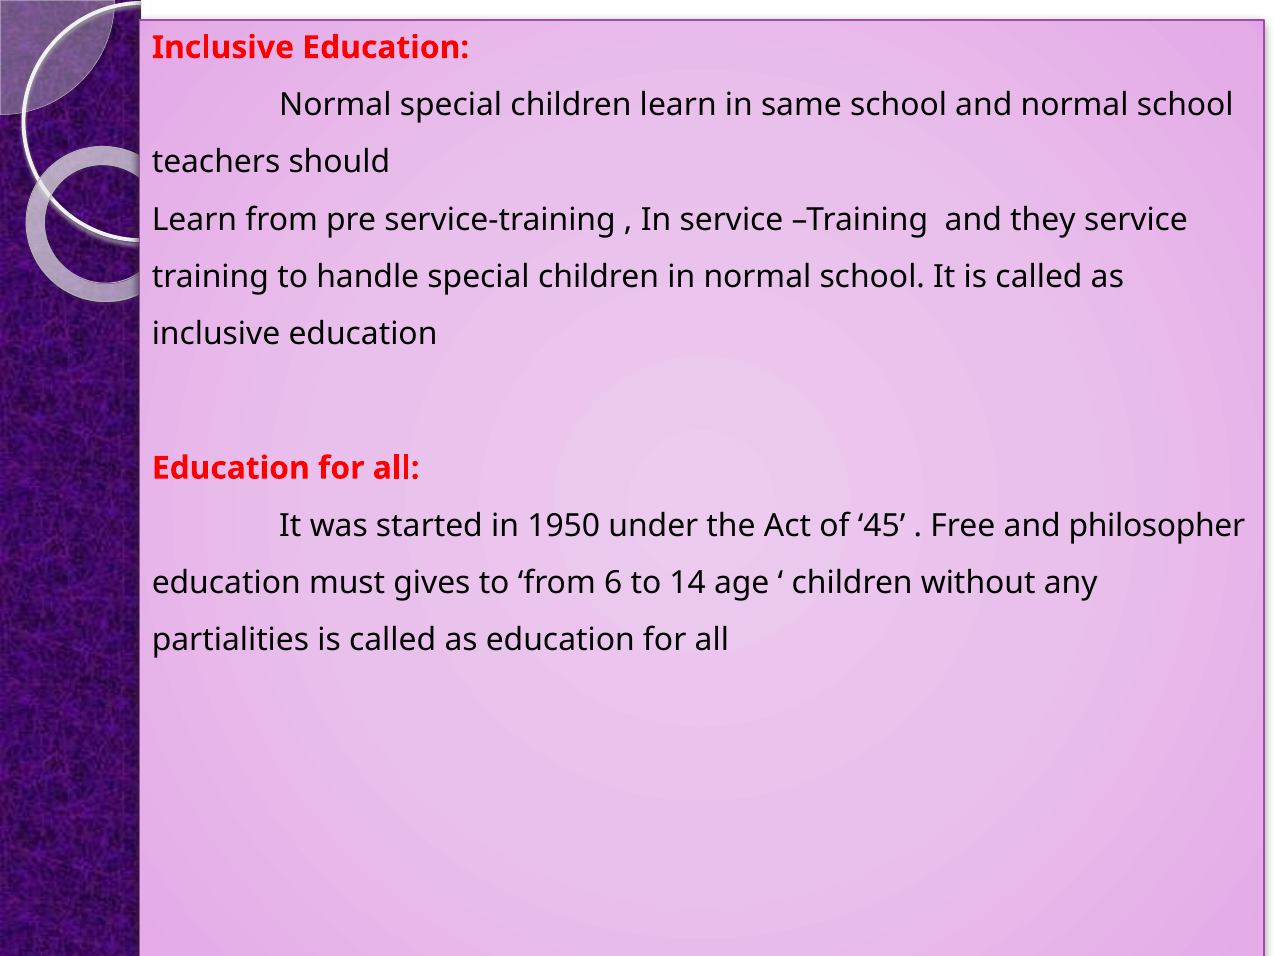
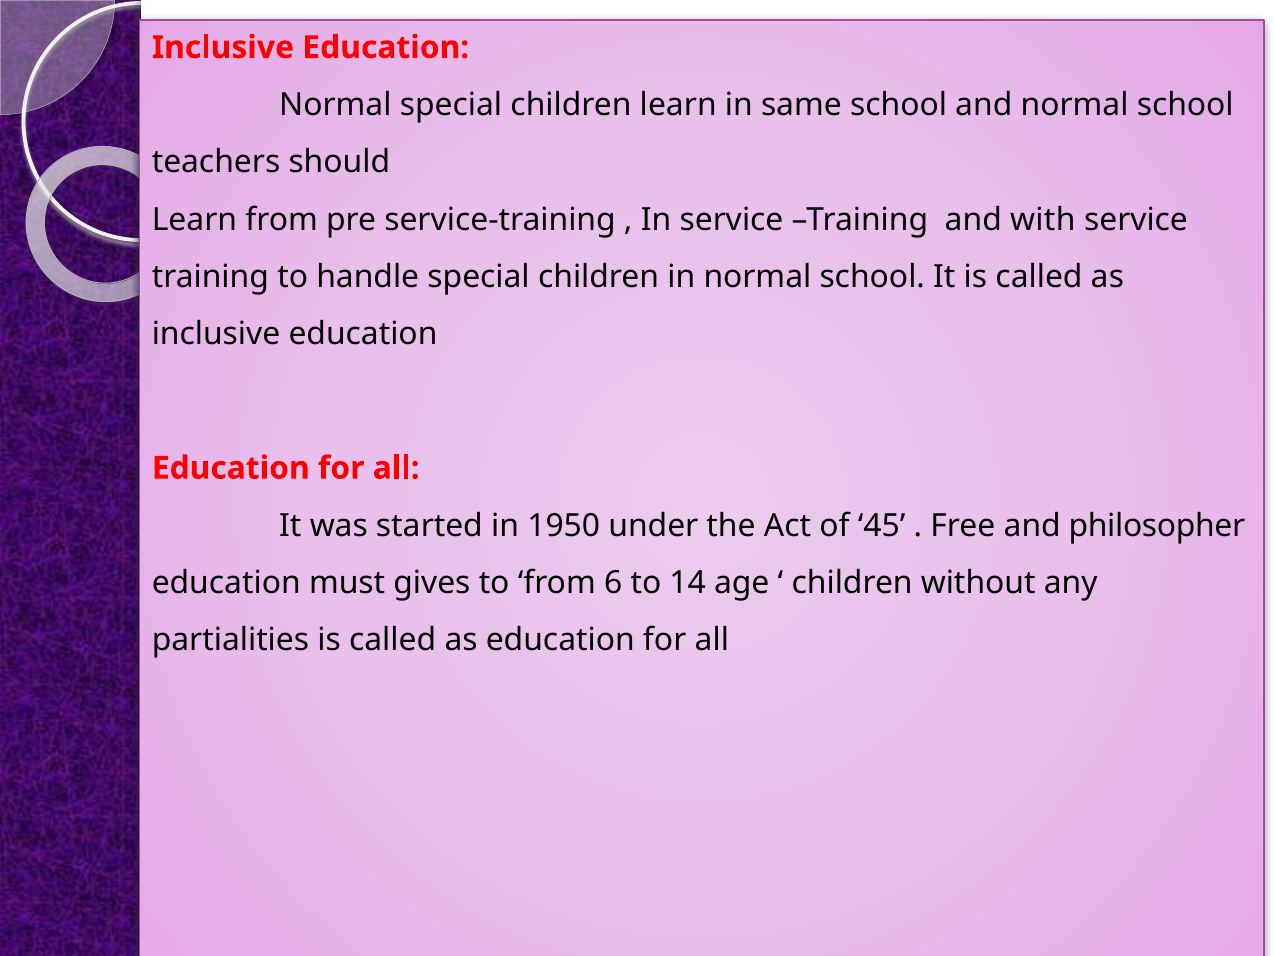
they: they -> with
